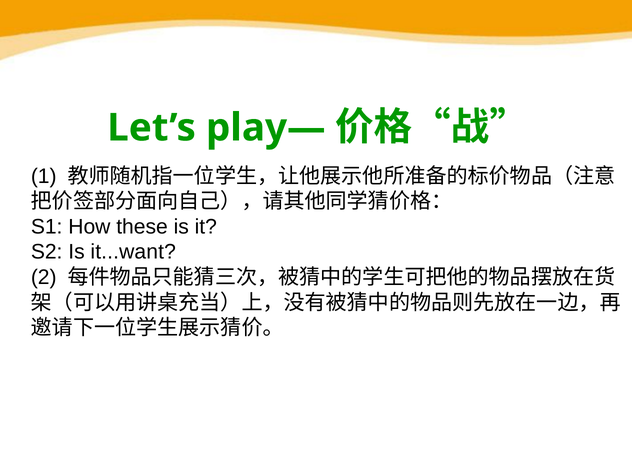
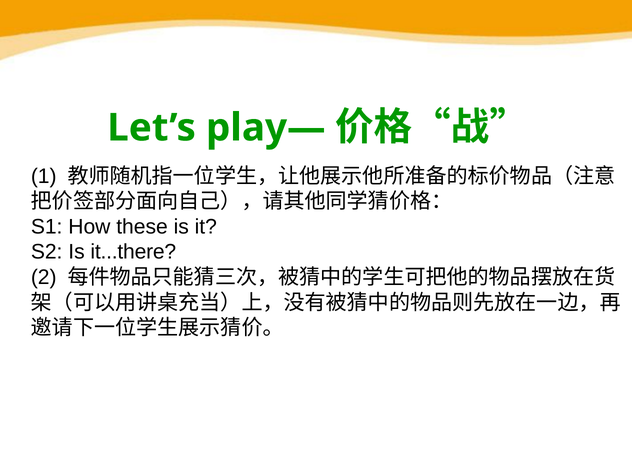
it...want: it...want -> it...there
